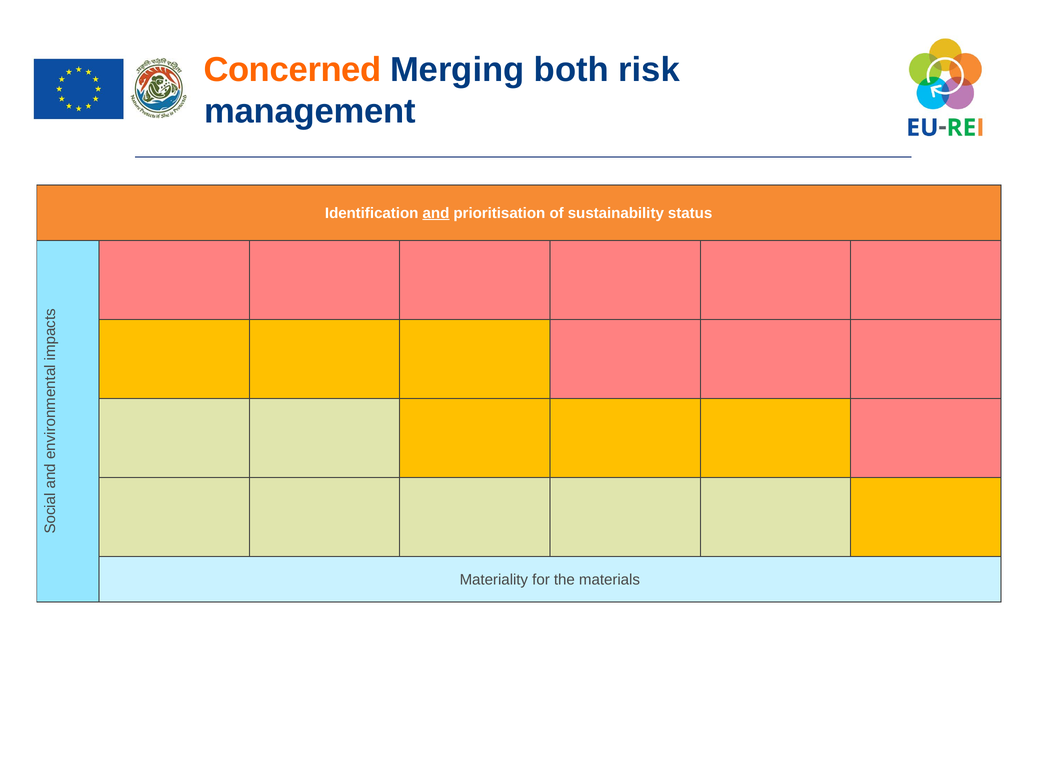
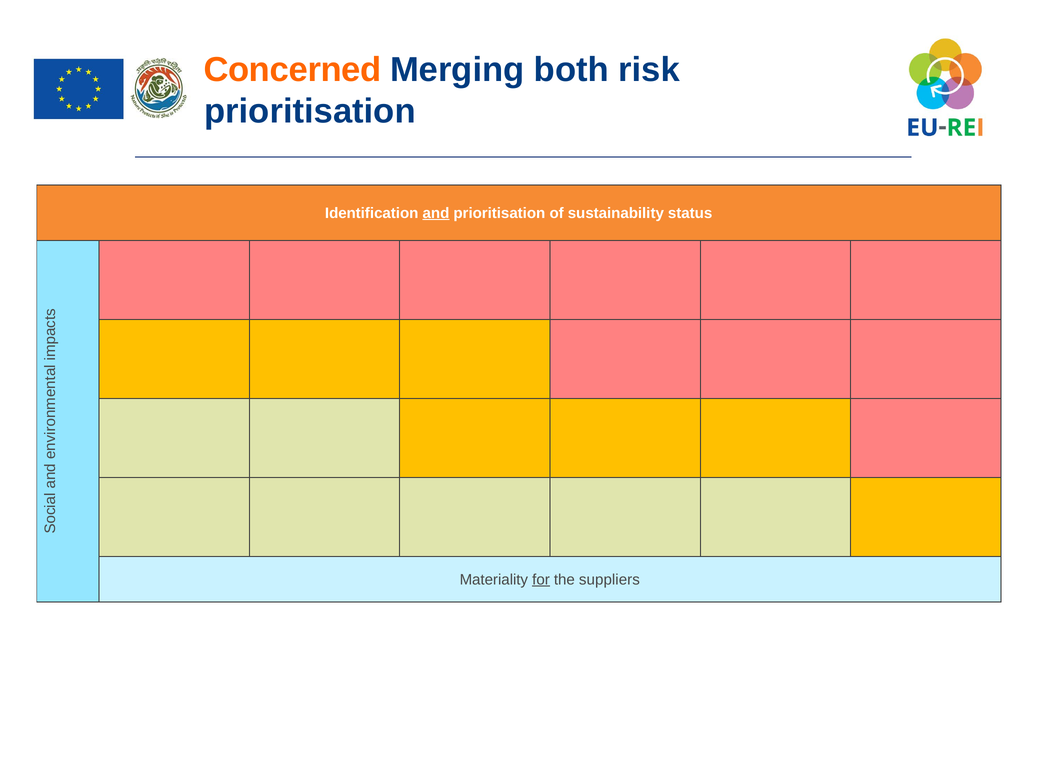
management at (310, 111): management -> prioritisation
for underline: none -> present
materials: materials -> suppliers
